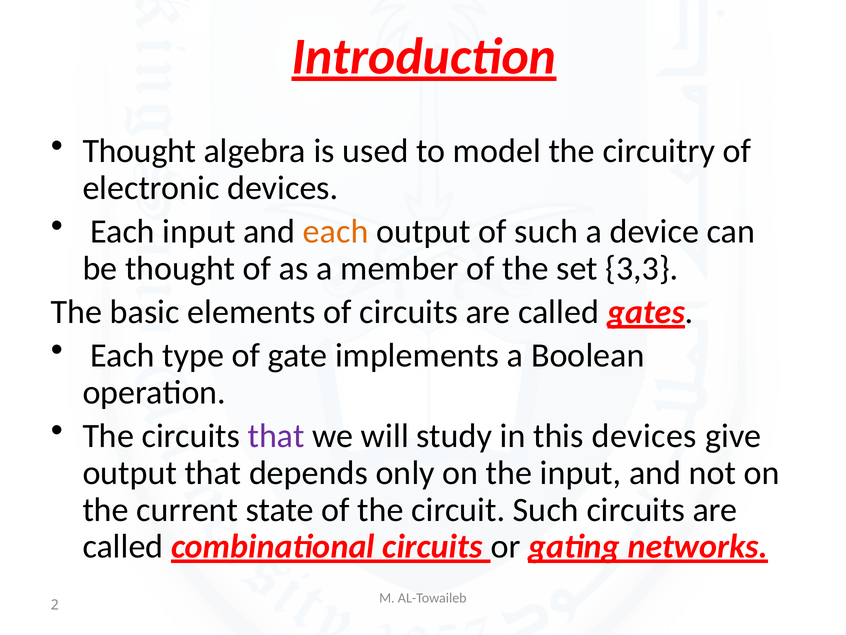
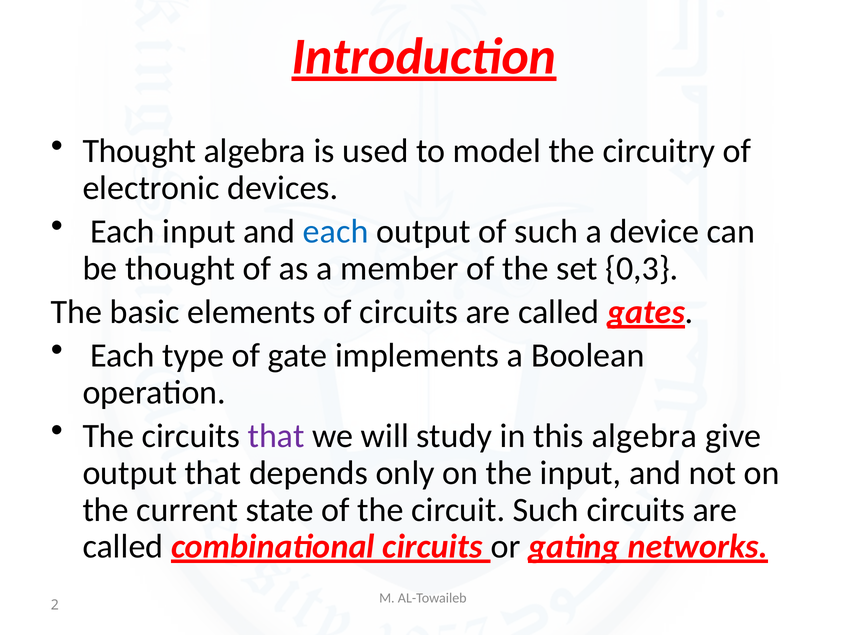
each at (336, 231) colour: orange -> blue
3,3: 3,3 -> 0,3
this devices: devices -> algebra
